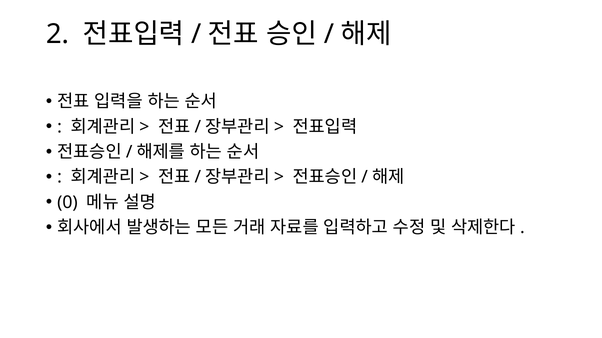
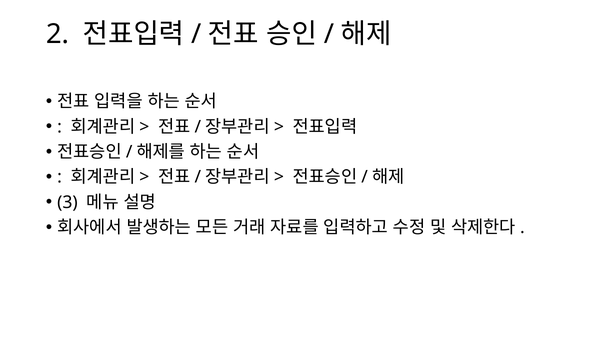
0: 0 -> 3
